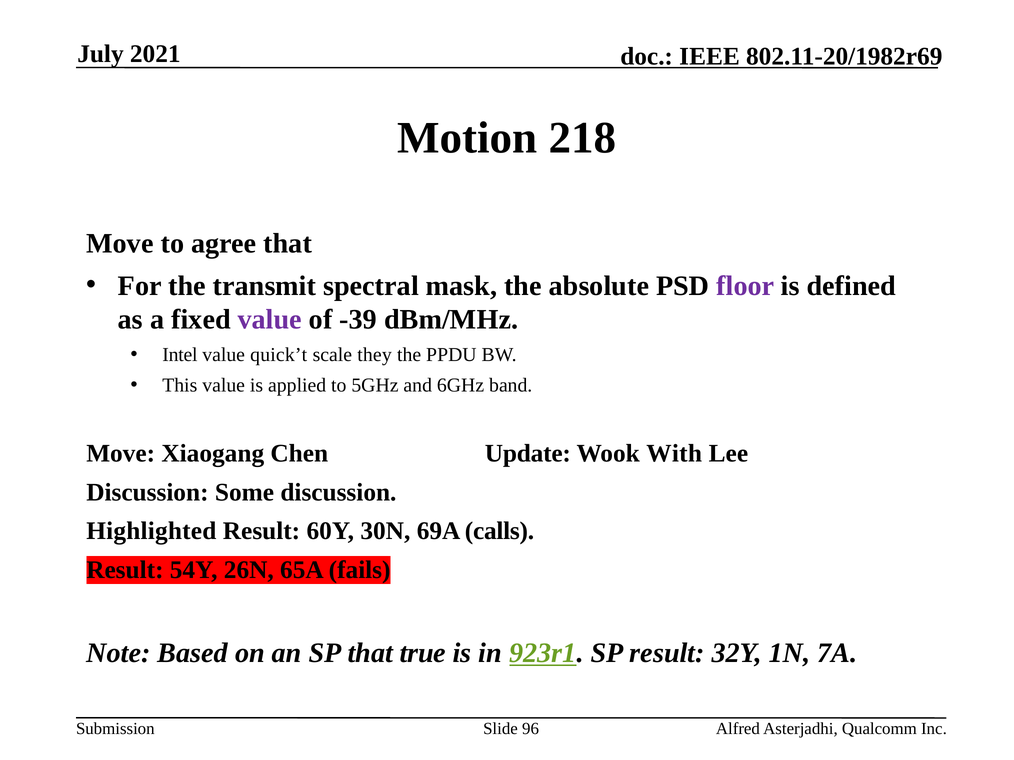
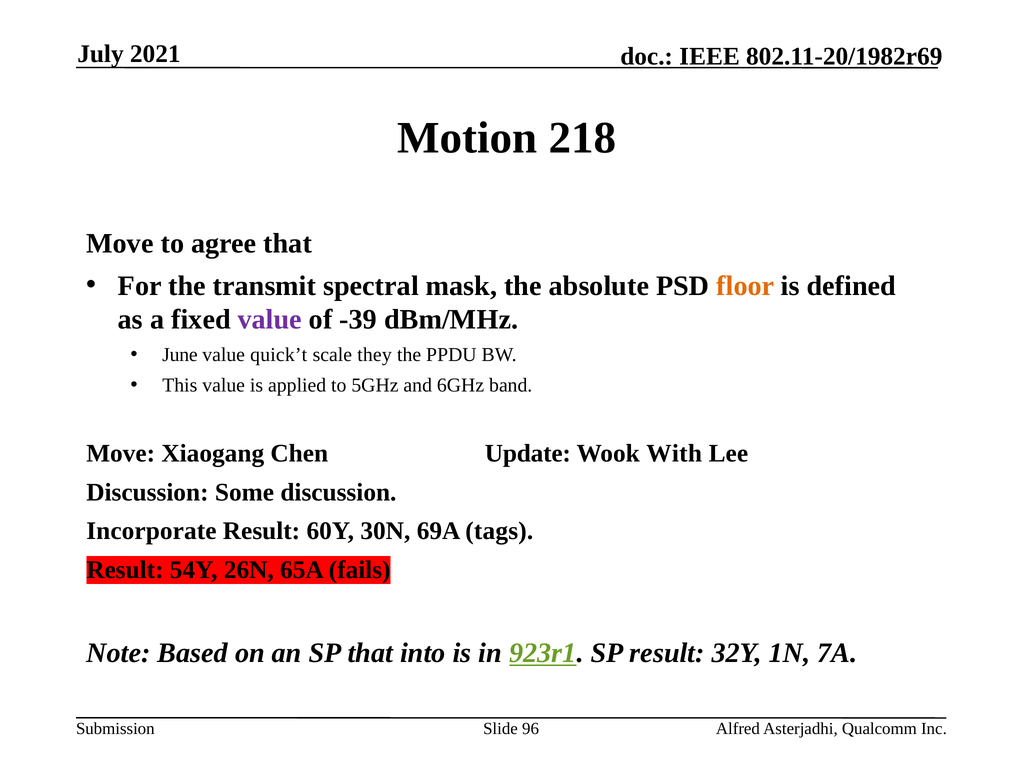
floor colour: purple -> orange
Intel: Intel -> June
Highlighted: Highlighted -> Incorporate
calls: calls -> tags
true: true -> into
